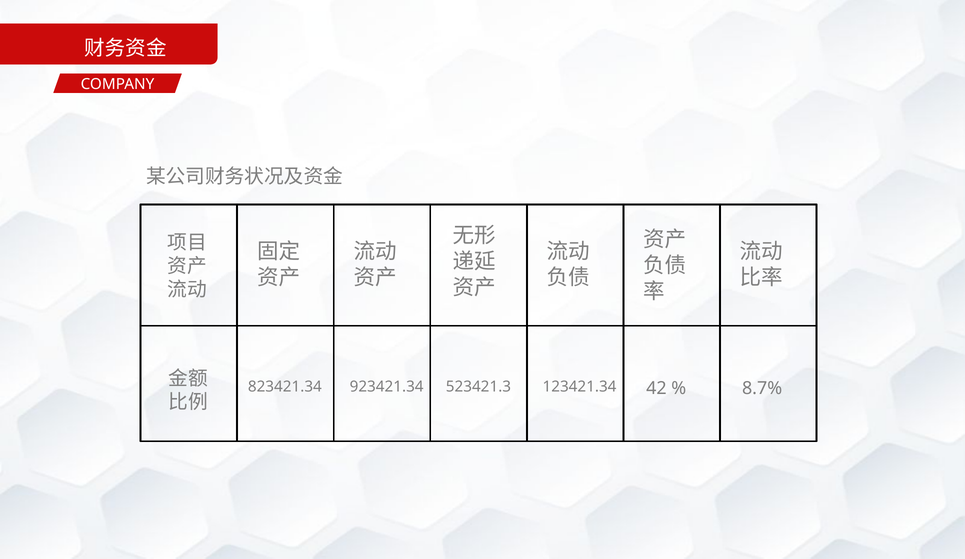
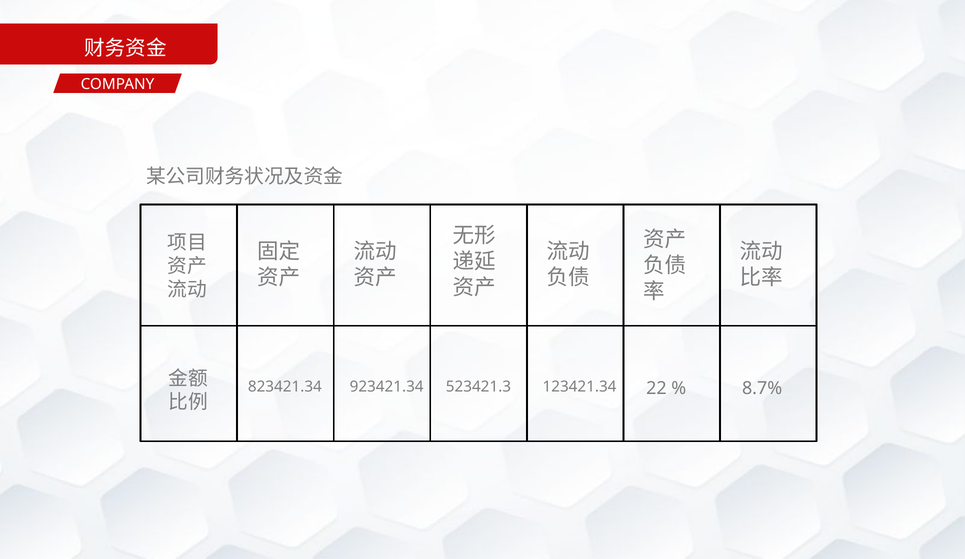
42: 42 -> 22
